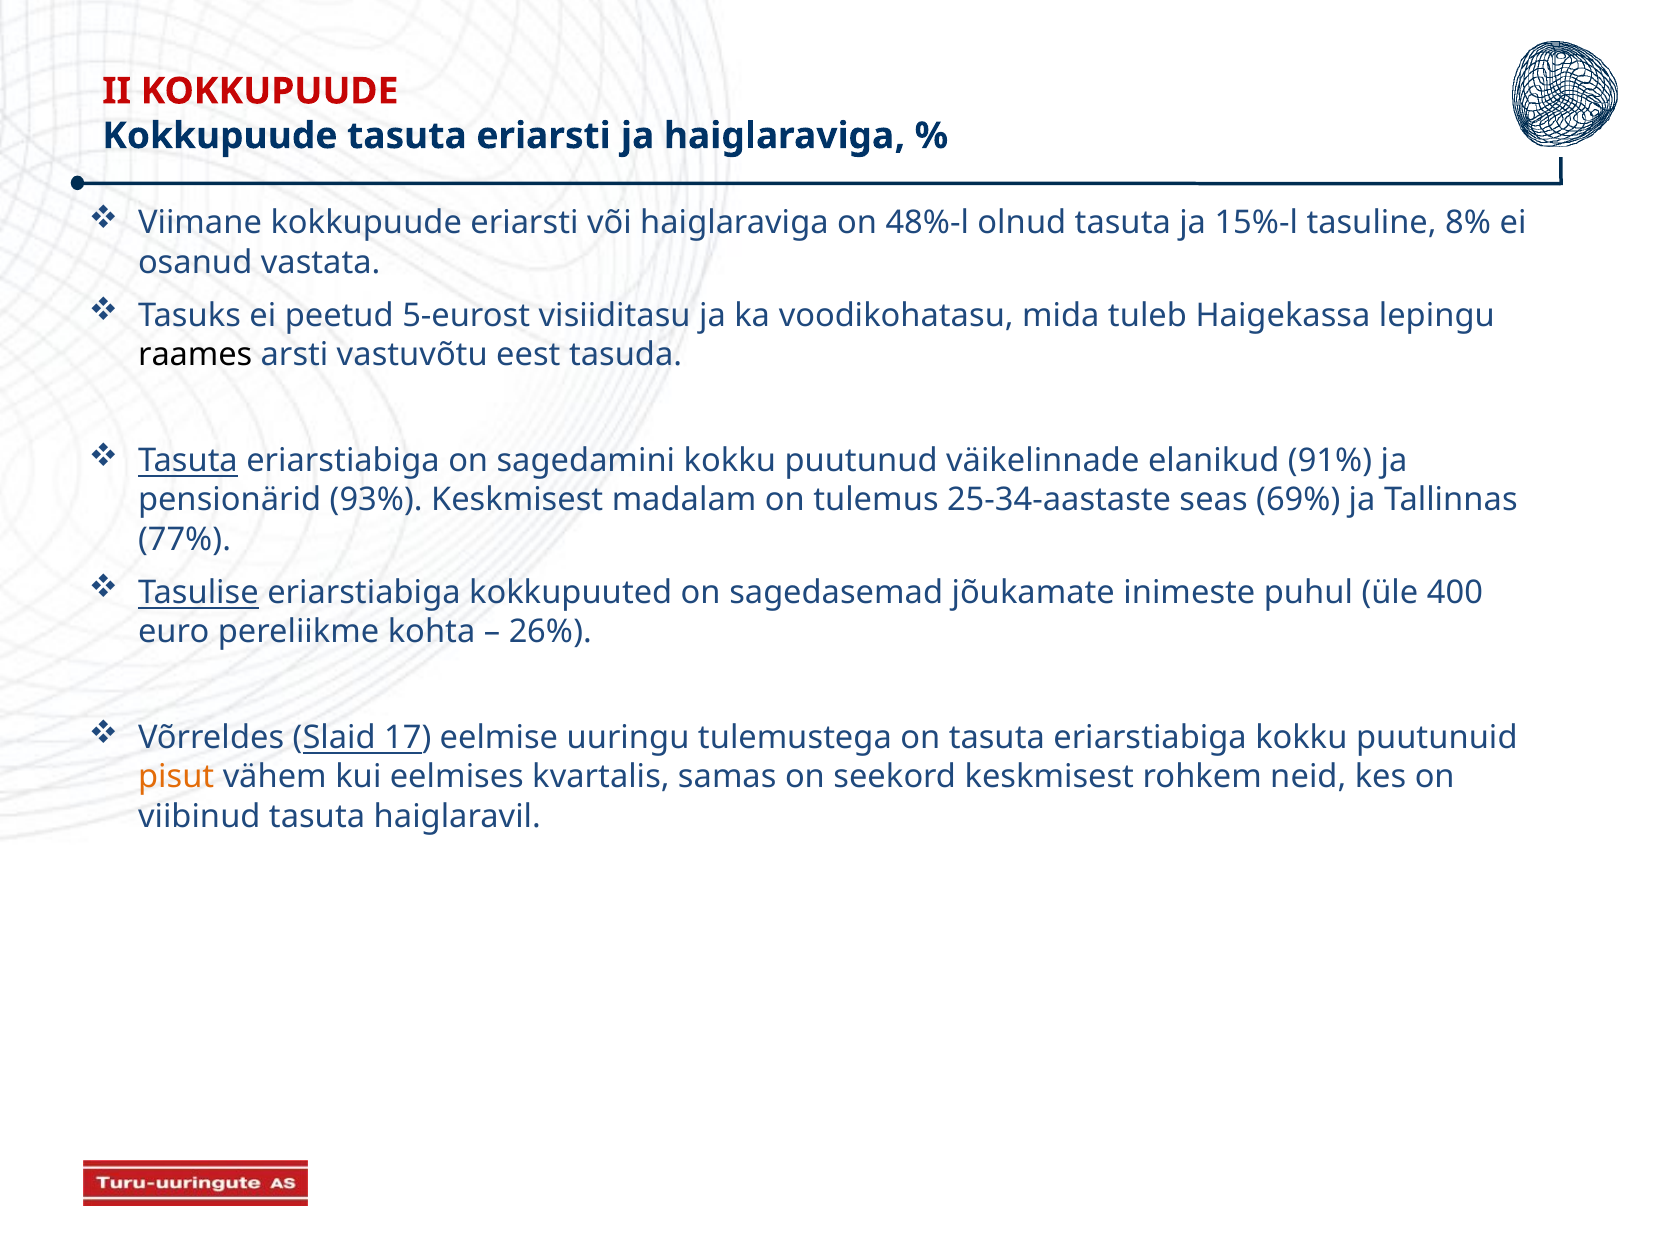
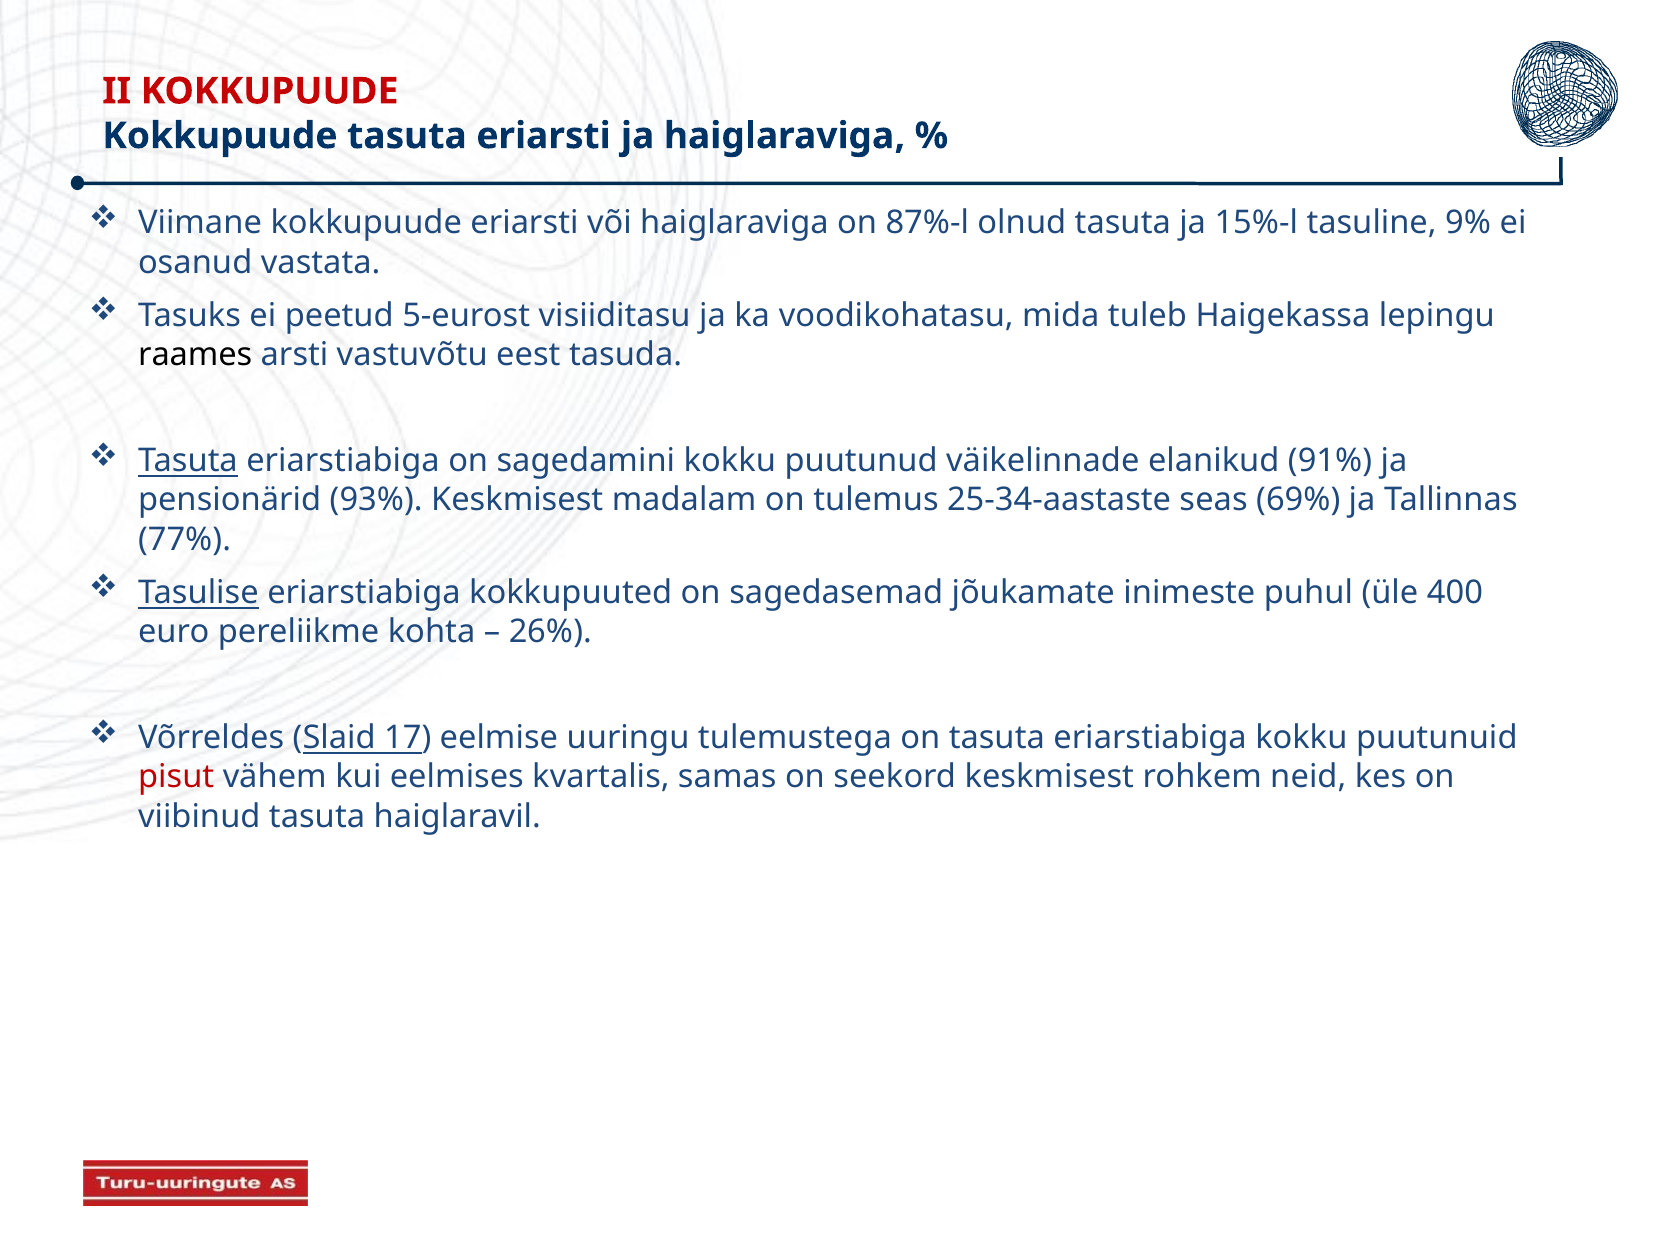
48%-l: 48%-l -> 87%-l
8%: 8% -> 9%
pisut colour: orange -> red
